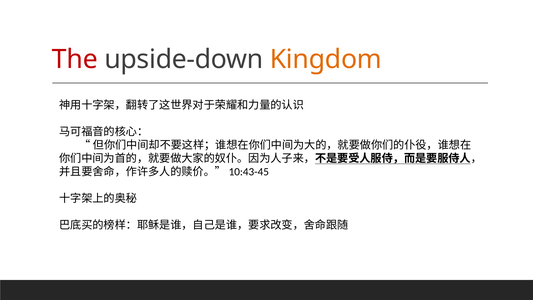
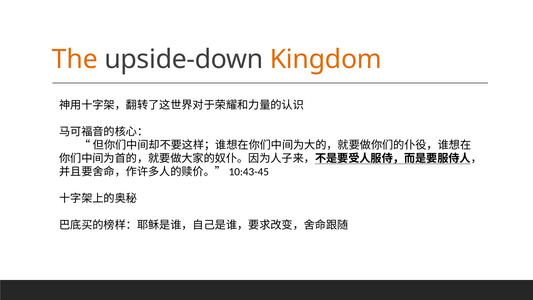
The colour: red -> orange
